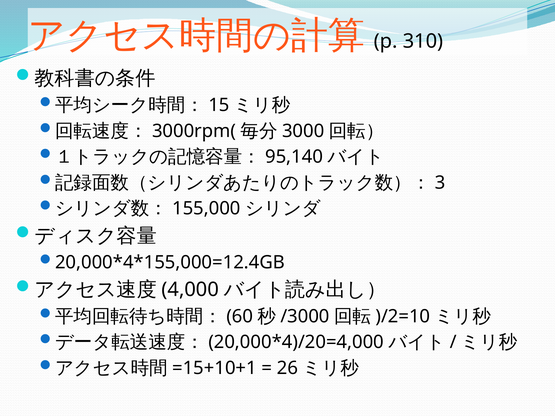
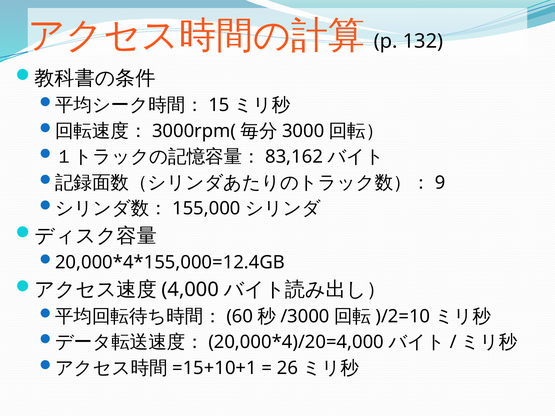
310: 310 -> 132
95,140: 95,140 -> 83,162
3: 3 -> 9
